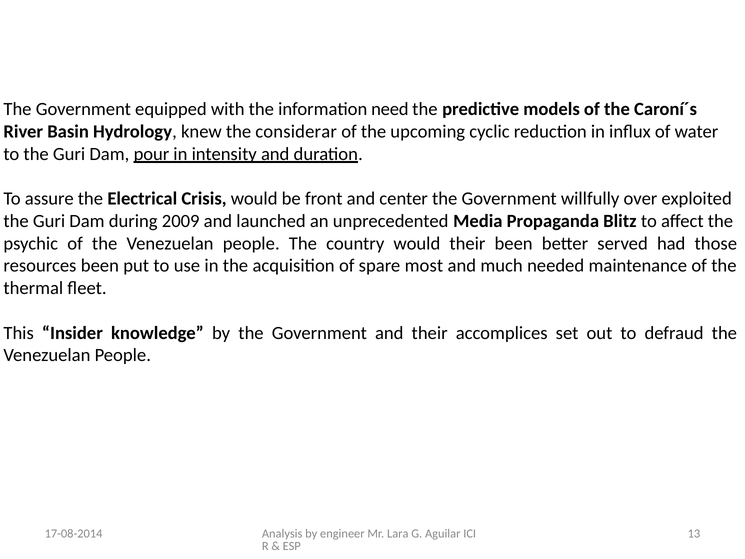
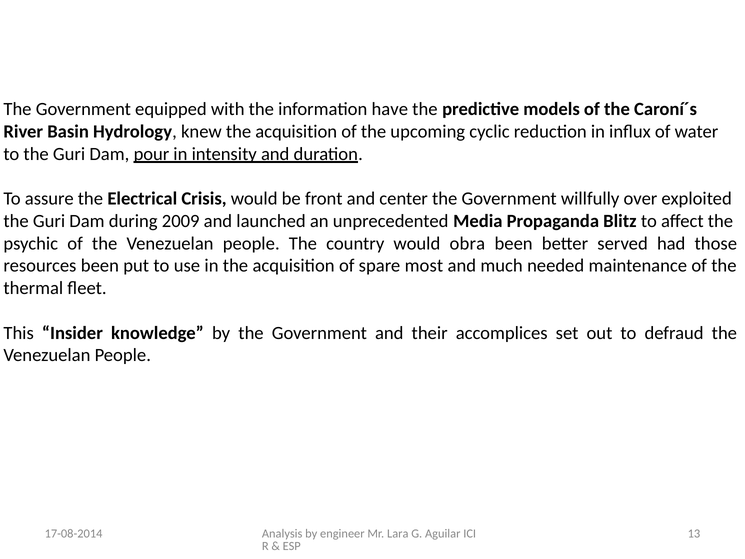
need: need -> have
knew the considerar: considerar -> acquisition
would their: their -> obra
